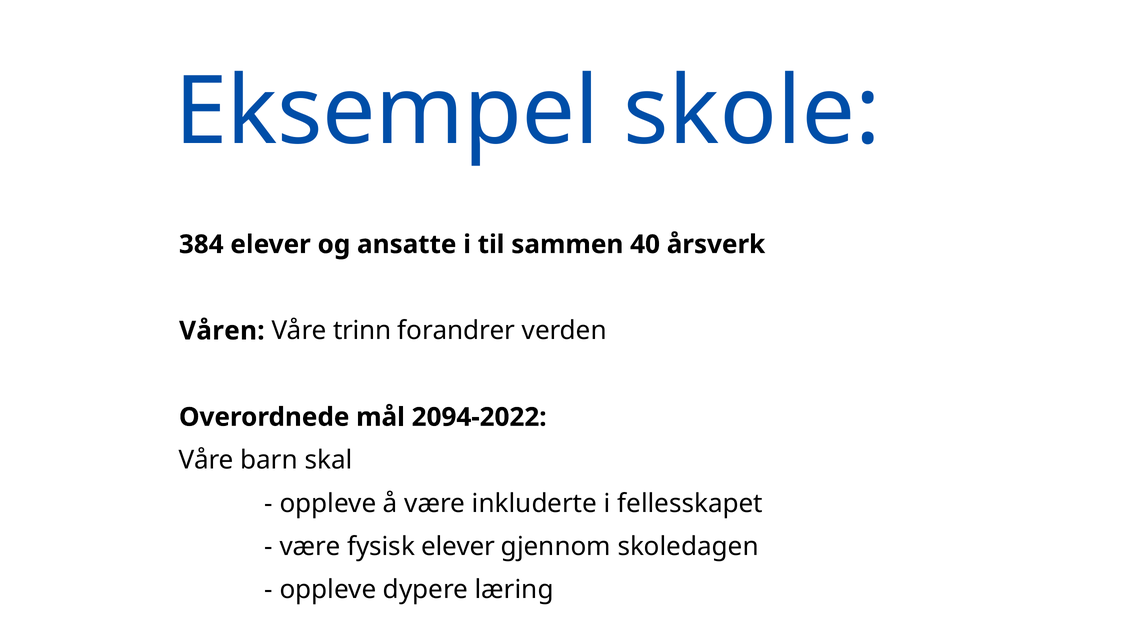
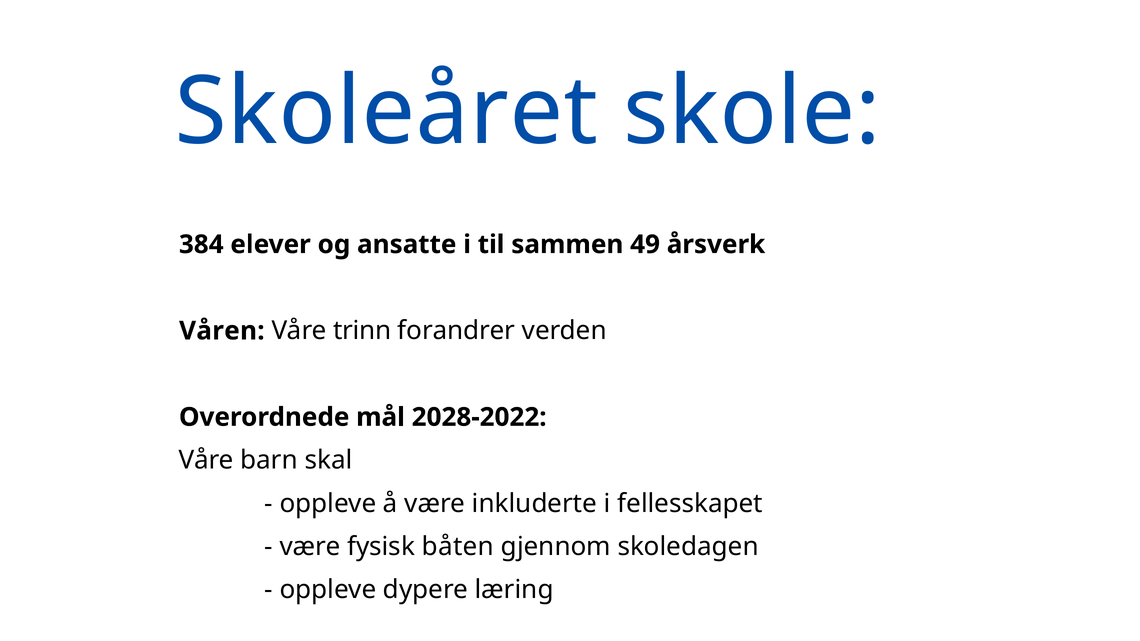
Eksempel: Eksempel -> Skoleåret
40: 40 -> 49
2094-2022: 2094-2022 -> 2028-2022
fysisk elever: elever -> båten
